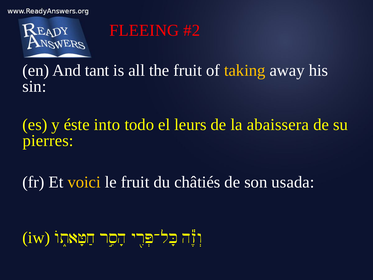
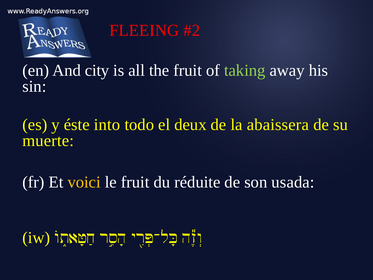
tant: tant -> city
taking colour: yellow -> light green
leurs: leurs -> deux
pierres: pierres -> muerte
châtiés: châtiés -> réduite
